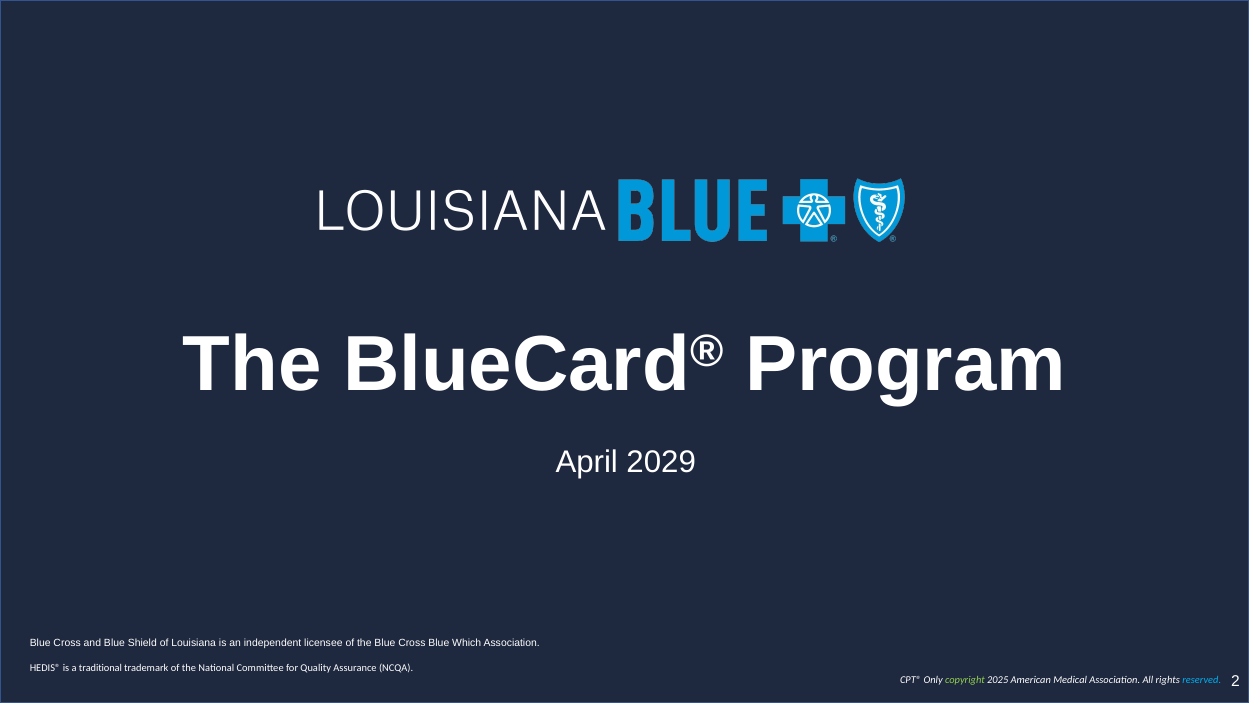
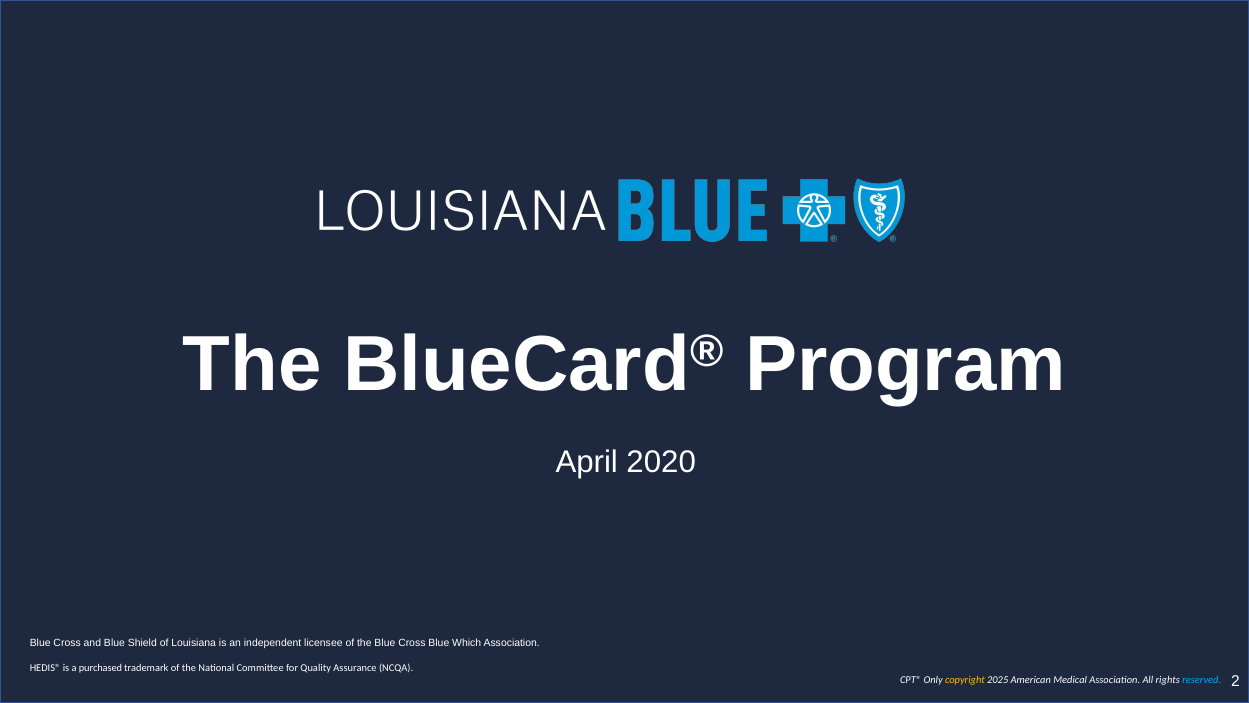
2029: 2029 -> 2020
traditional: traditional -> purchased
copyright colour: light green -> yellow
